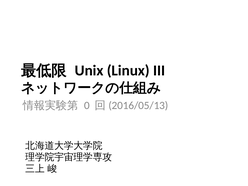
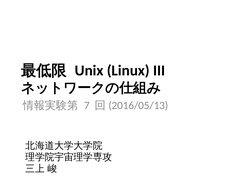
0: 0 -> 7
